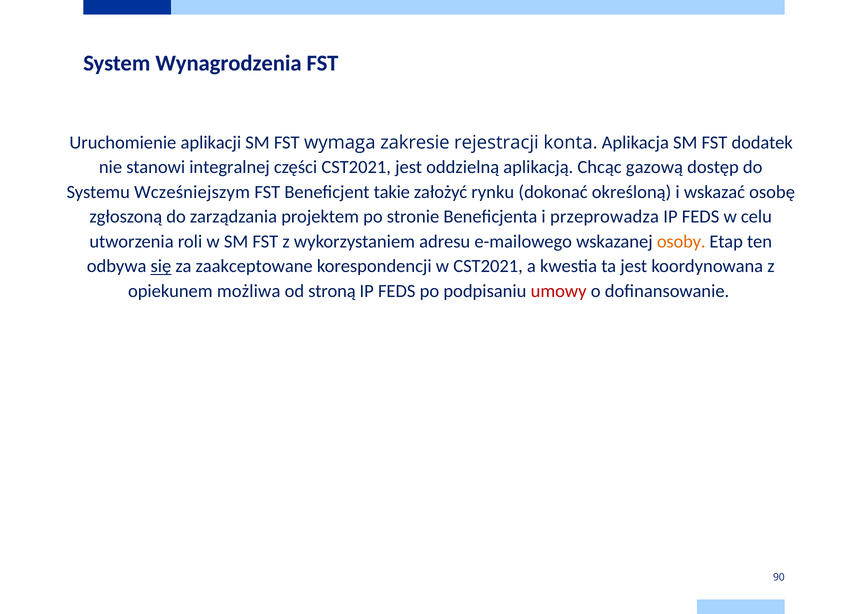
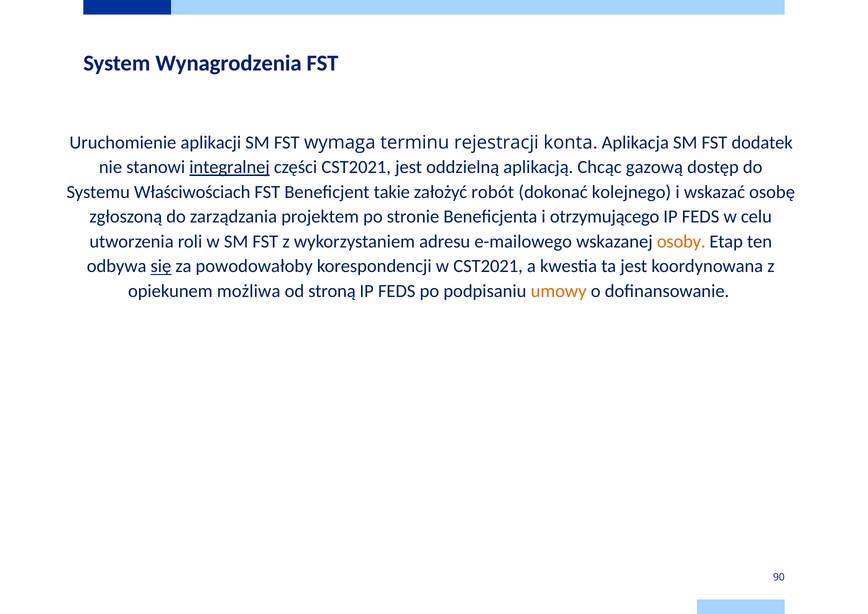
zakresie: zakresie -> terminu
integralnej underline: none -> present
Wcześniejszym: Wcześniejszym -> Właściwościach
rynku: rynku -> robót
określoną: określoną -> kolejnego
przeprowadza: przeprowadza -> otrzymującego
zaakceptowane: zaakceptowane -> powodowałoby
umowy colour: red -> orange
